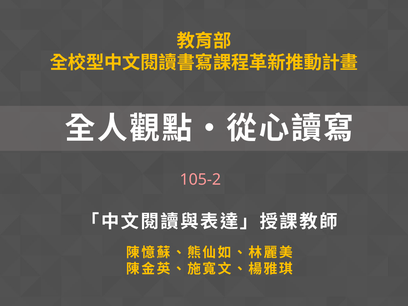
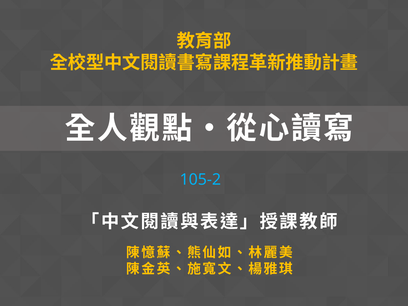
105-2 colour: pink -> light blue
